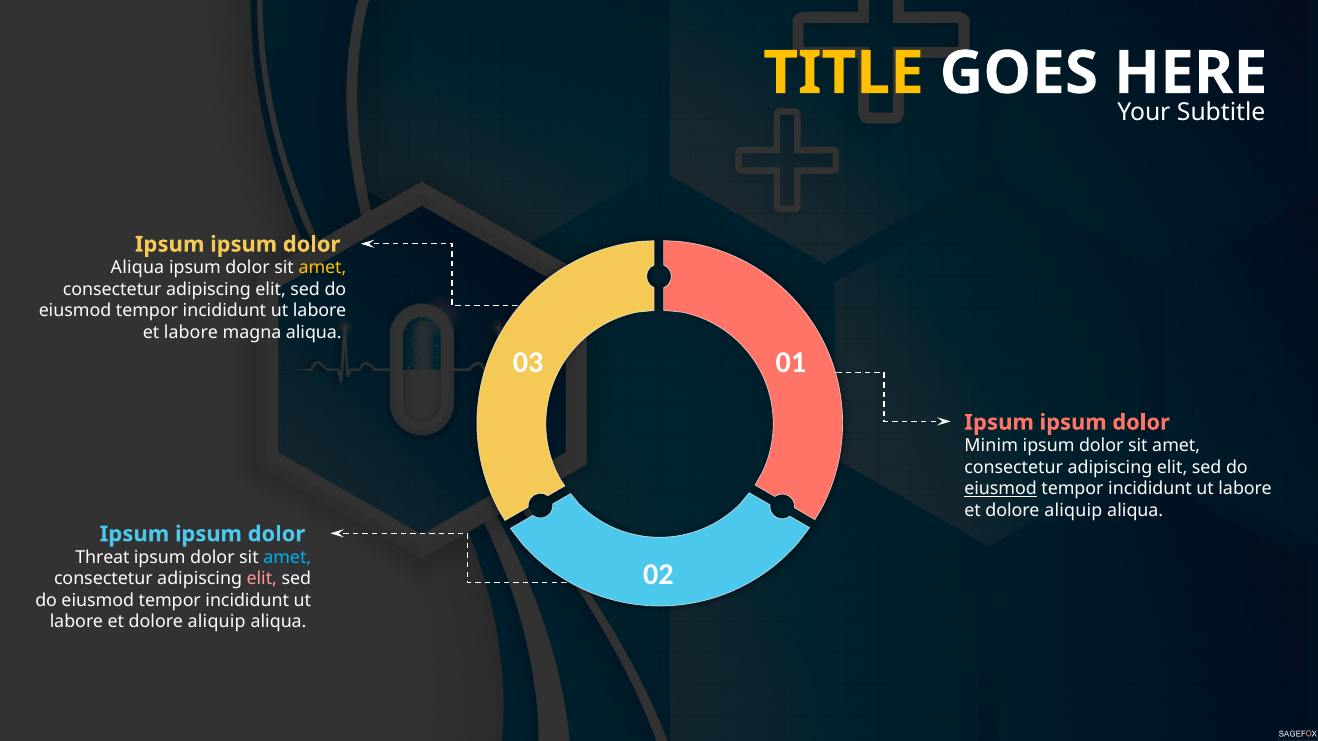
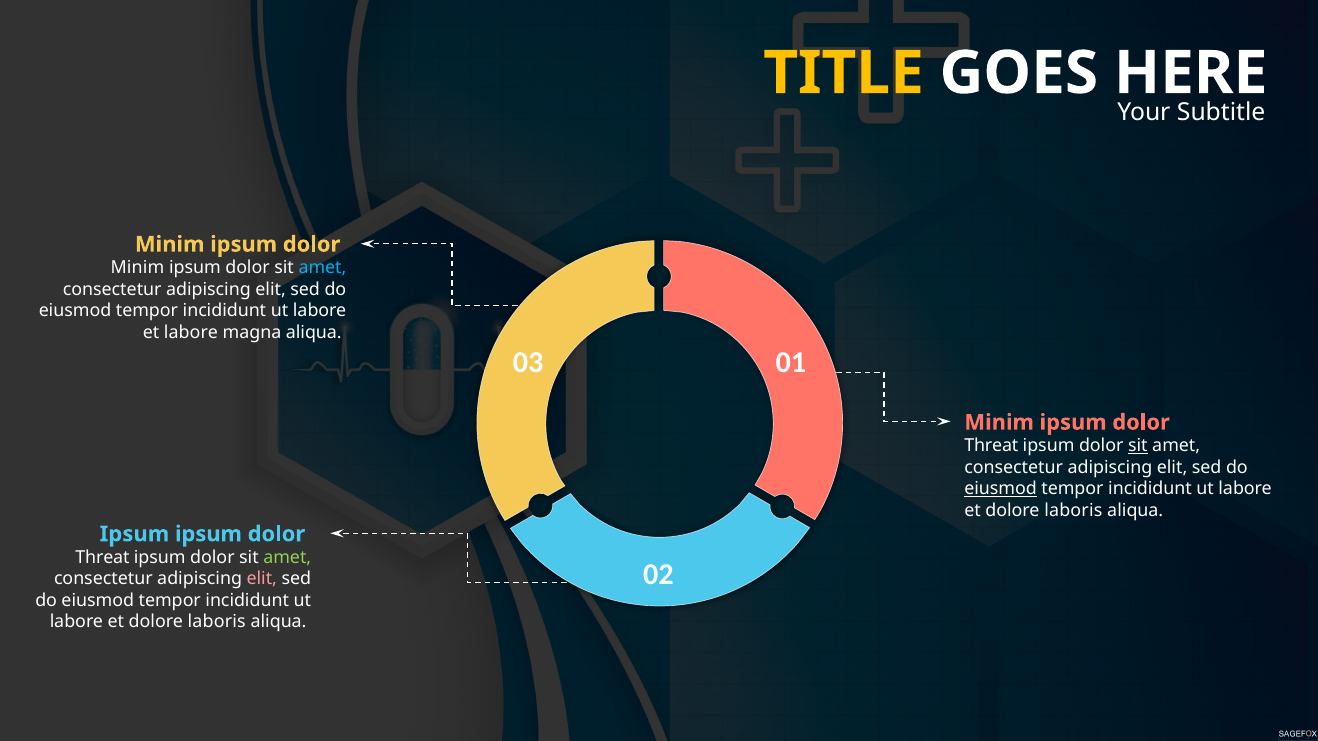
Ipsum at (170, 245): Ipsum -> Minim
Aliqua at (137, 268): Aliqua -> Minim
amet at (322, 268) colour: yellow -> light blue
Ipsum at (999, 423): Ipsum -> Minim
Minim at (991, 446): Minim -> Threat
sit at (1138, 446) underline: none -> present
aliquip at (1073, 511): aliquip -> laboris
amet at (287, 558) colour: light blue -> light green
aliquip at (217, 622): aliquip -> laboris
